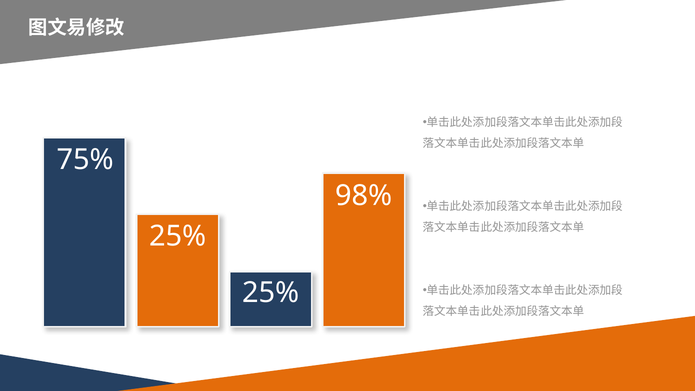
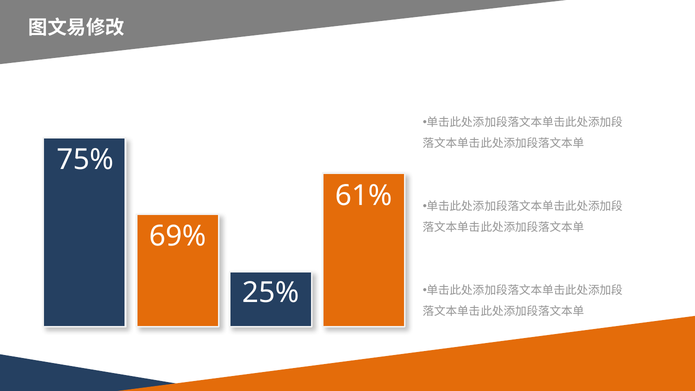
98%: 98% -> 61%
25% at (178, 236): 25% -> 69%
